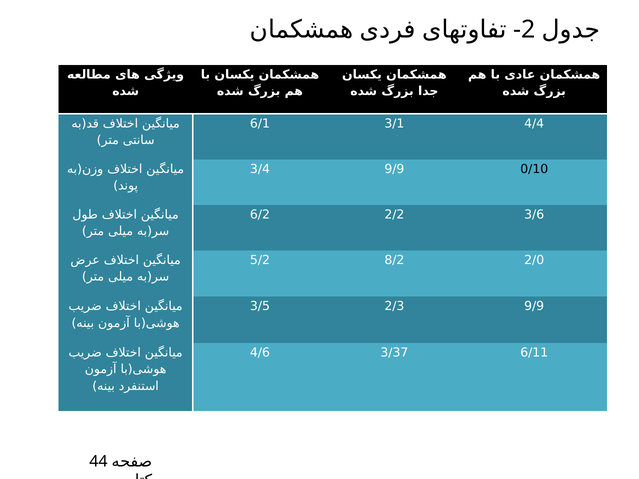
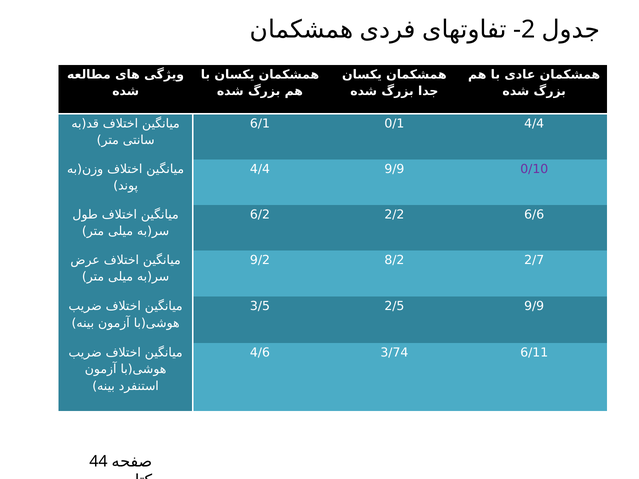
3/1: 3/1 -> 0/1
3/4 at (260, 169): 3/4 -> 4/4
0/10 colour: black -> purple
3/6: 3/6 -> 6/6
5/2: 5/2 -> 9/2
2/0: 2/0 -> 2/7
2/3: 2/3 -> 2/5
3/37: 3/37 -> 3/74
